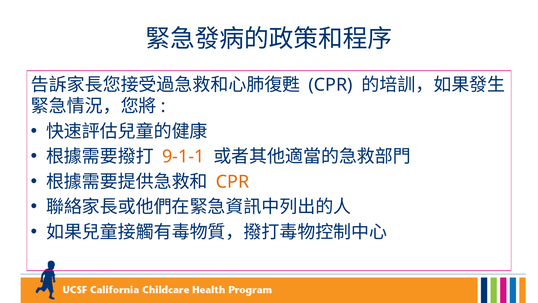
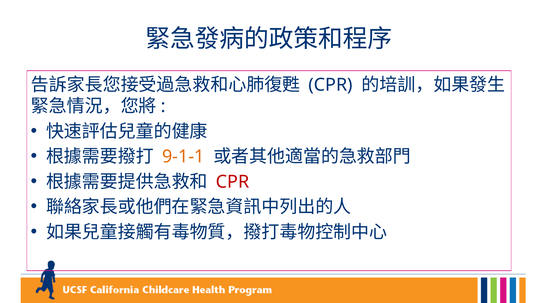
CPR at (233, 182) colour: orange -> red
